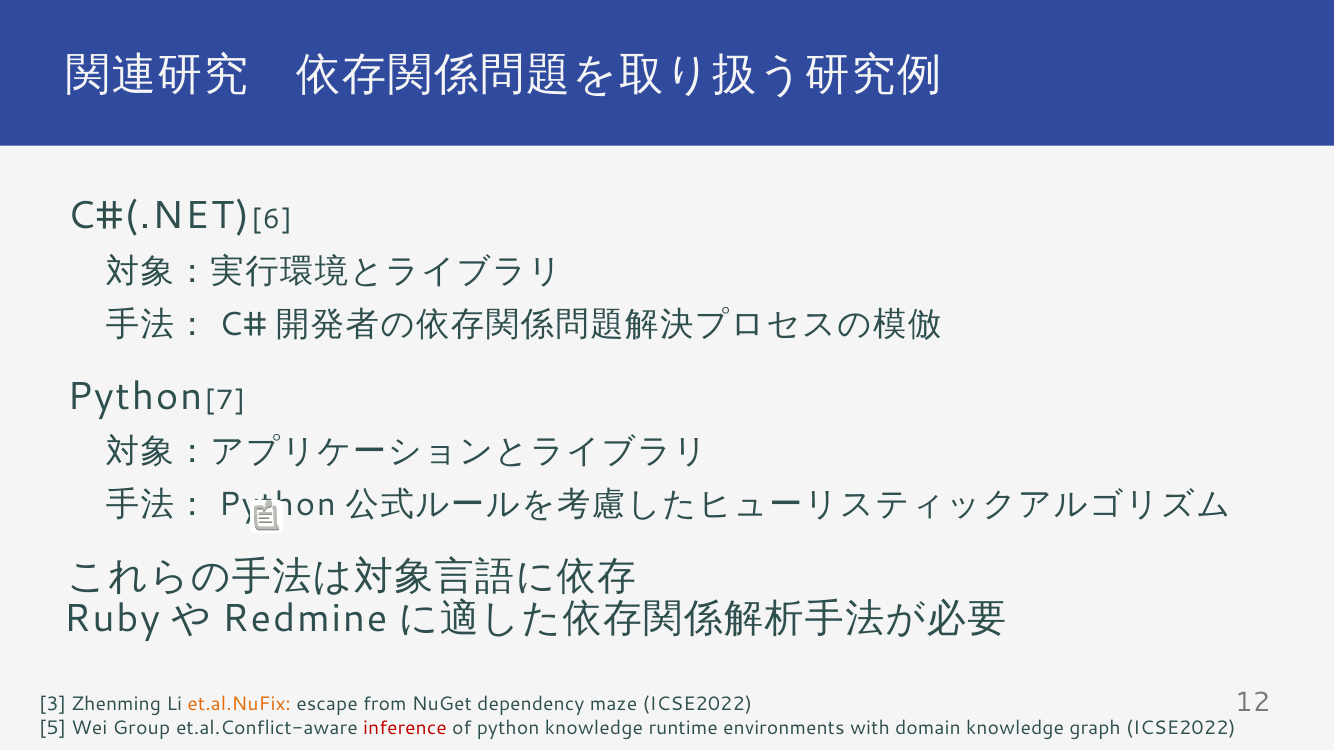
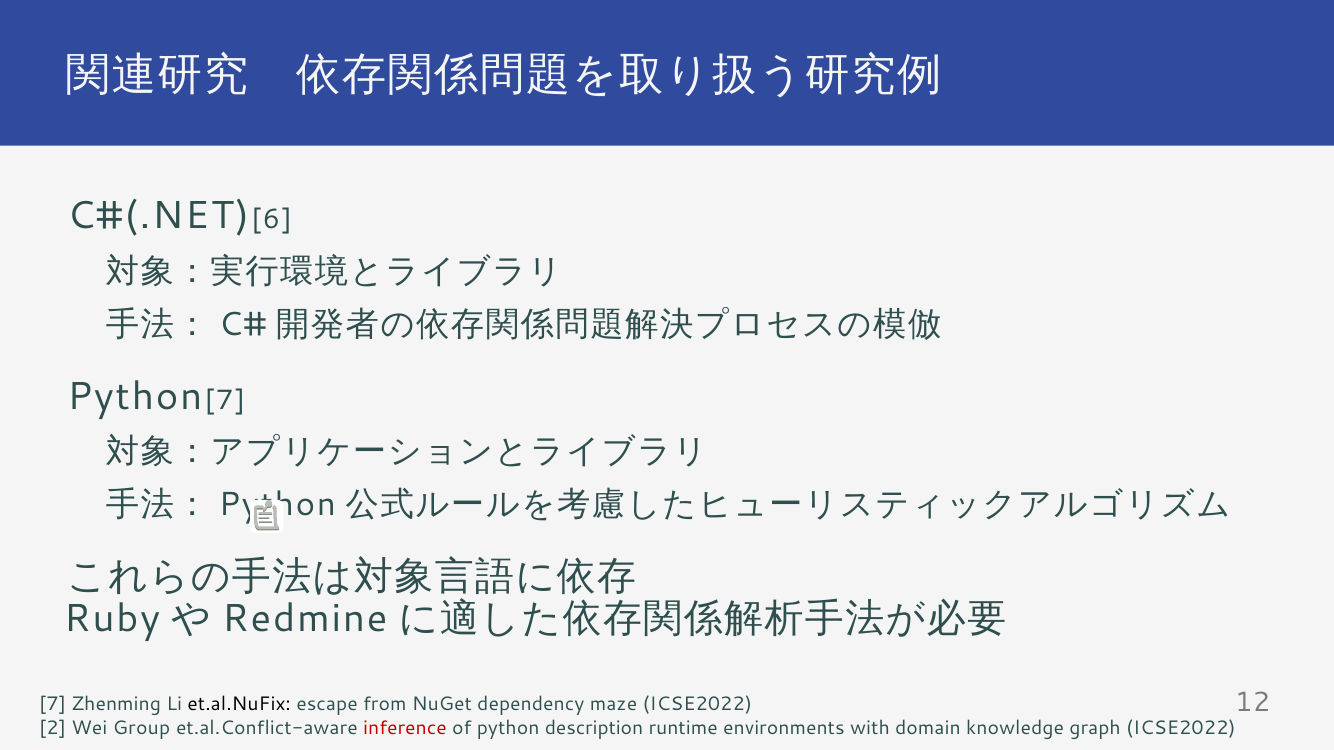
3 at (53, 705): 3 -> 7
et.al.NuFix colour: orange -> black
5: 5 -> 2
python knowledge: knowledge -> description
